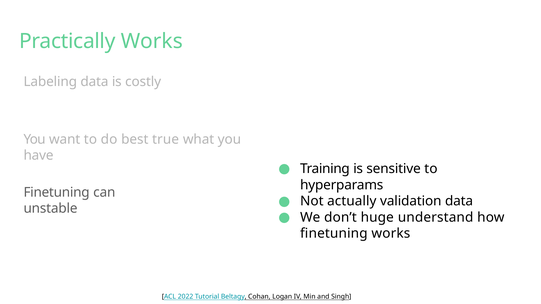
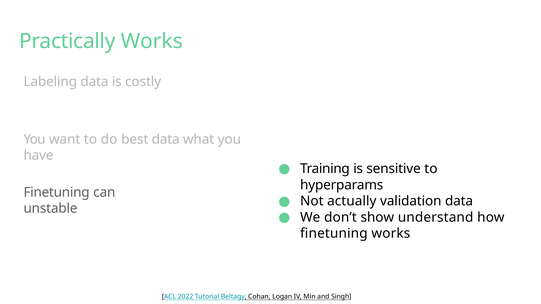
best true: true -> data
huge: huge -> show
